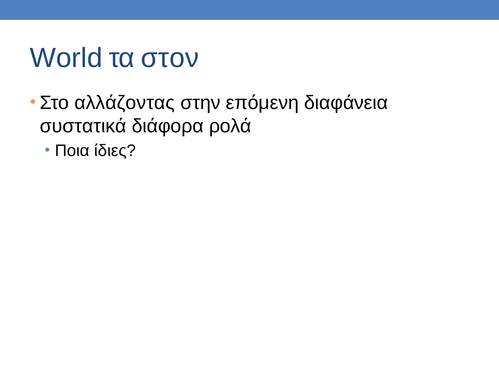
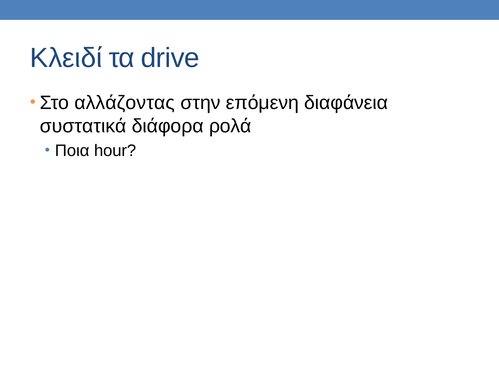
World: World -> Κλειδί
στον: στον -> drive
ίδιες: ίδιες -> hour
